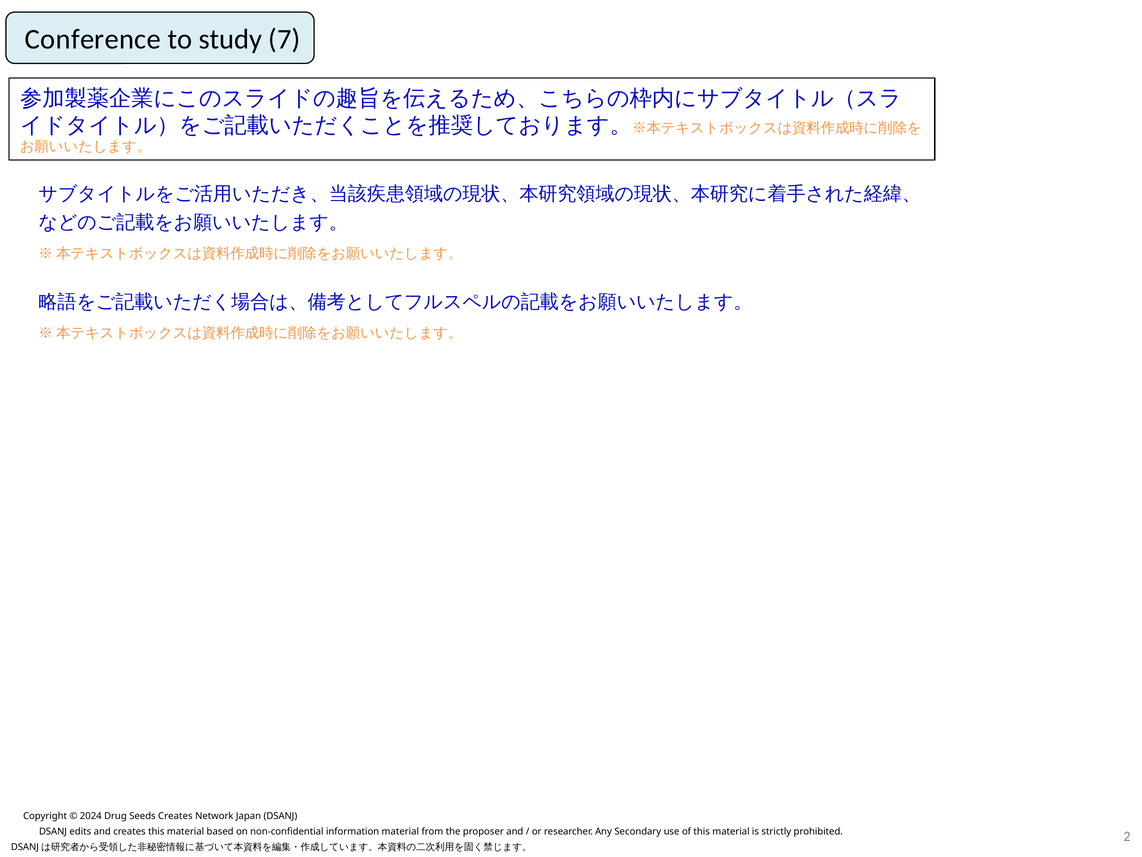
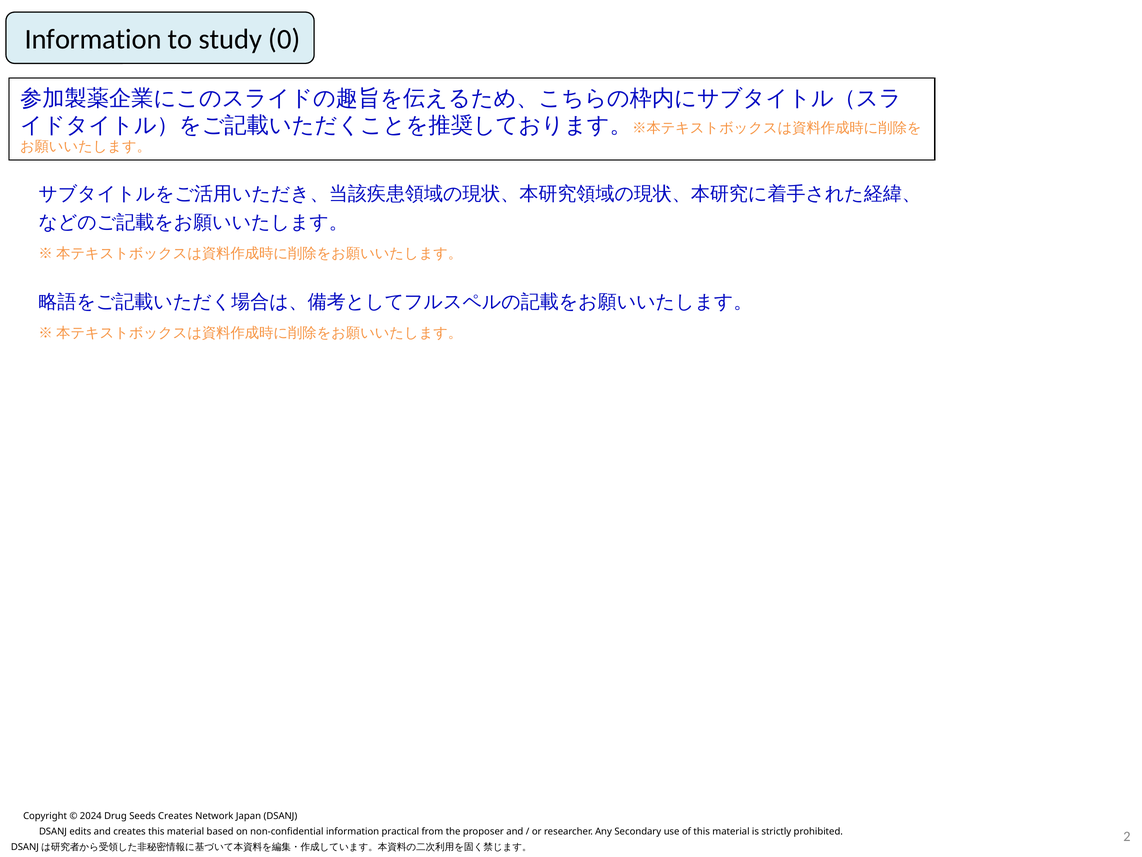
Conference at (93, 39): Conference -> Information
7: 7 -> 0
information material: material -> practical
